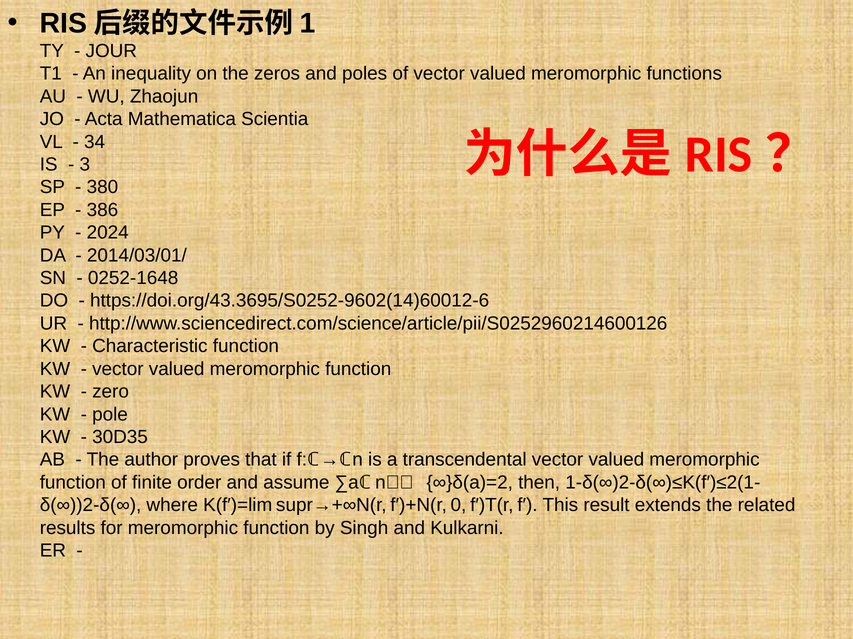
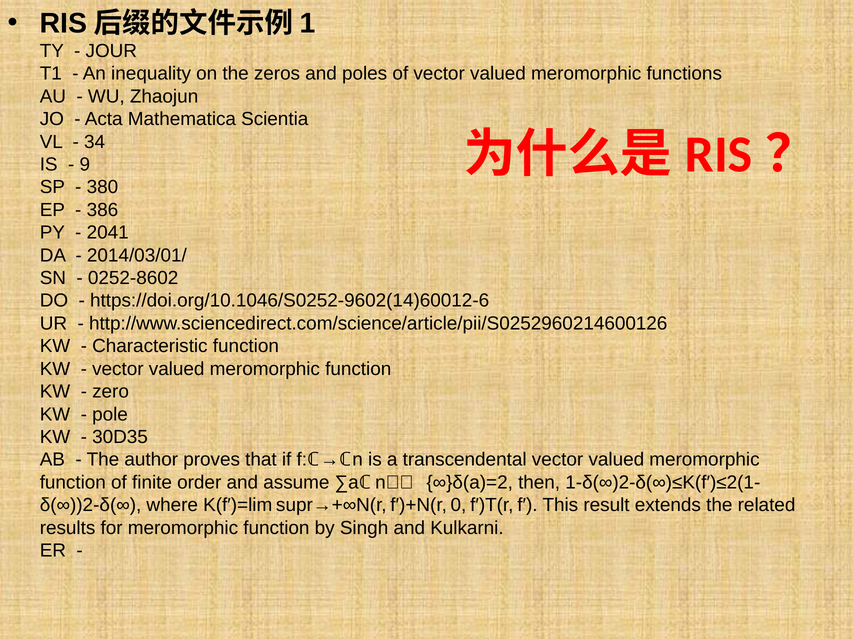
3: 3 -> 9
2024: 2024 -> 2041
0252-1648: 0252-1648 -> 0252-8602
https://doi.org/43.3695/S0252-9602(14)60012-6: https://doi.org/43.3695/S0252-9602(14)60012-6 -> https://doi.org/10.1046/S0252-9602(14)60012-6
